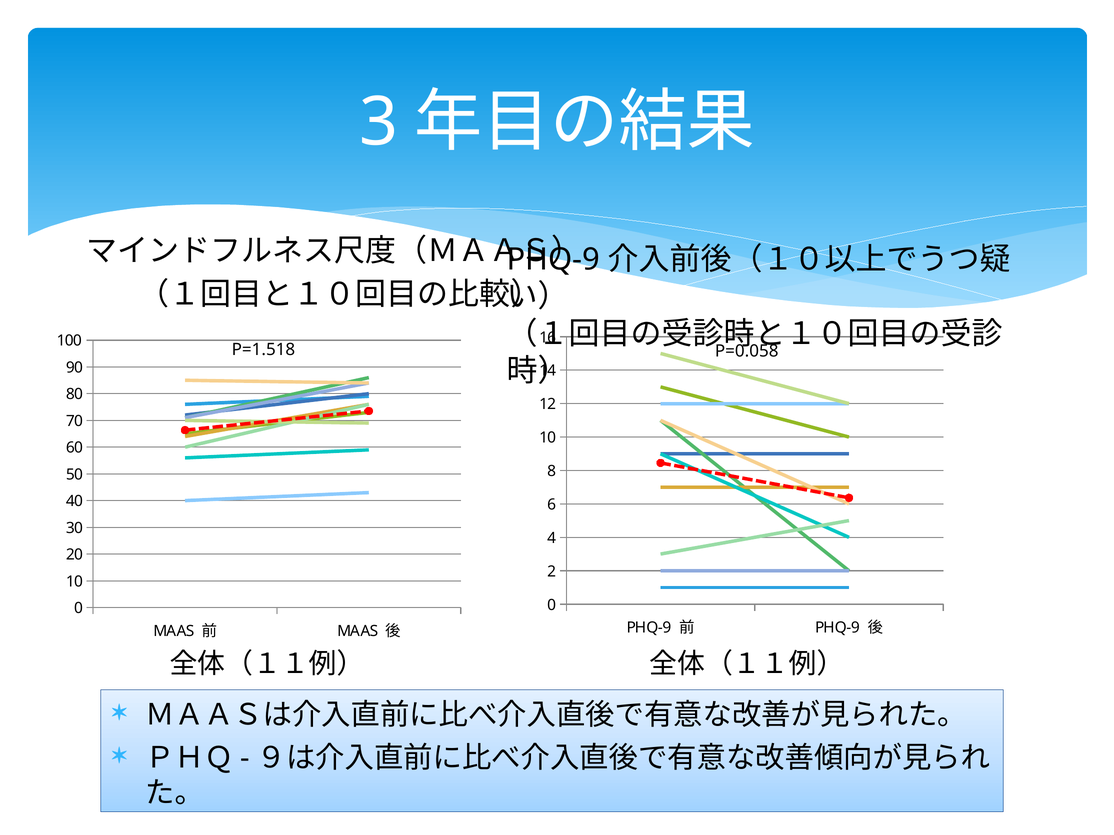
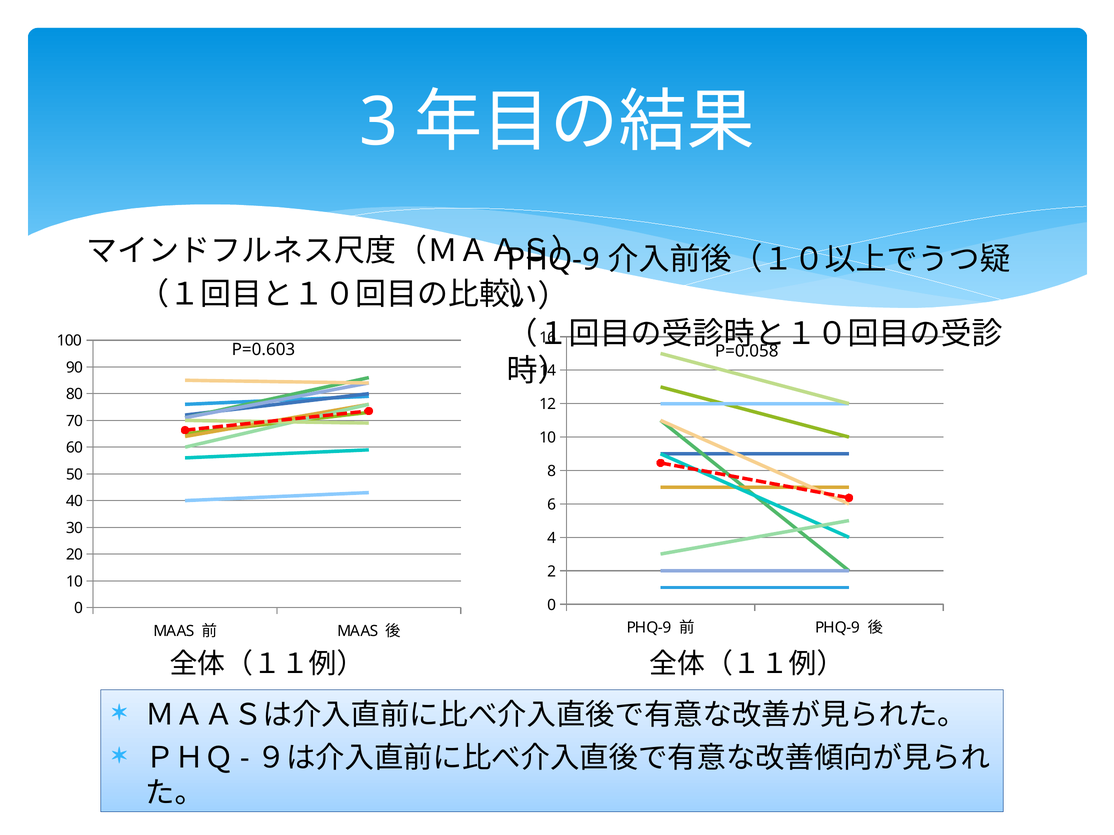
P=1.518: P=1.518 -> P=0.603
